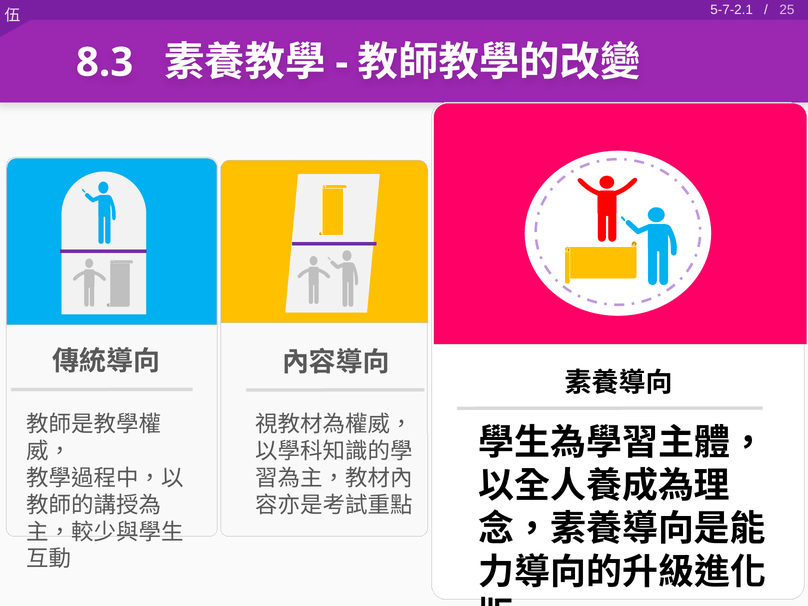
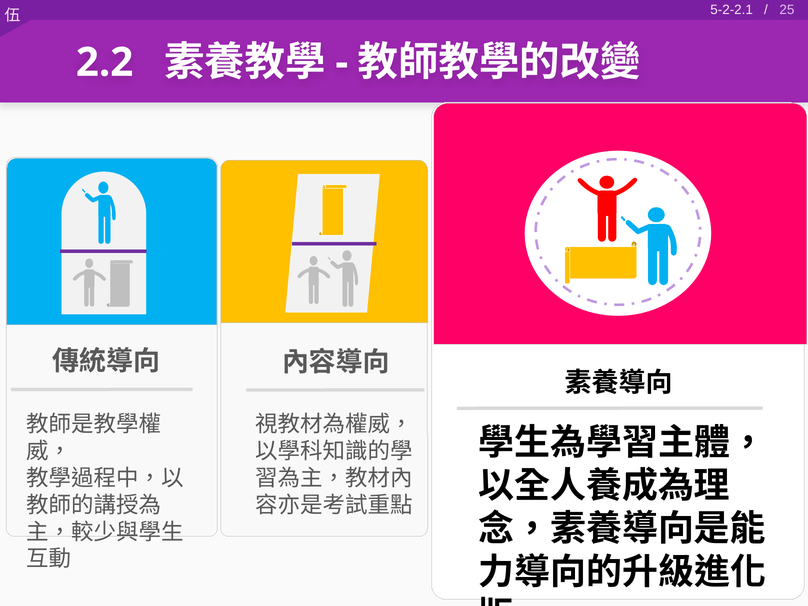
5-7-2.1: 5-7-2.1 -> 5-2-2.1
8.3: 8.3 -> 2.2
